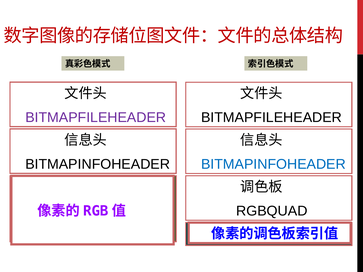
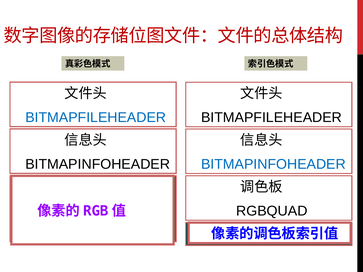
BITMAPFILEHEADER at (96, 118) colour: purple -> blue
